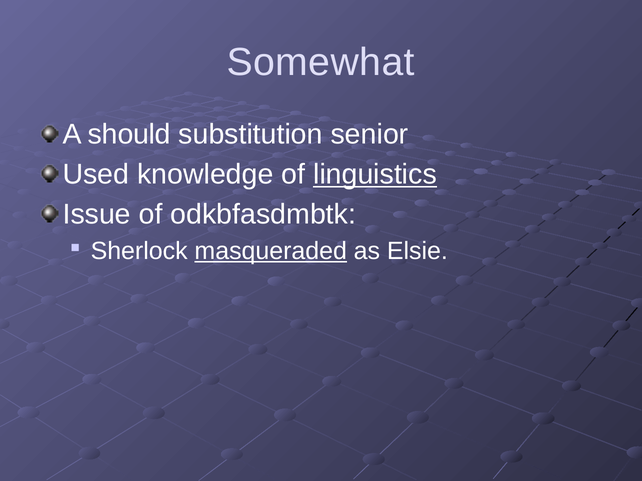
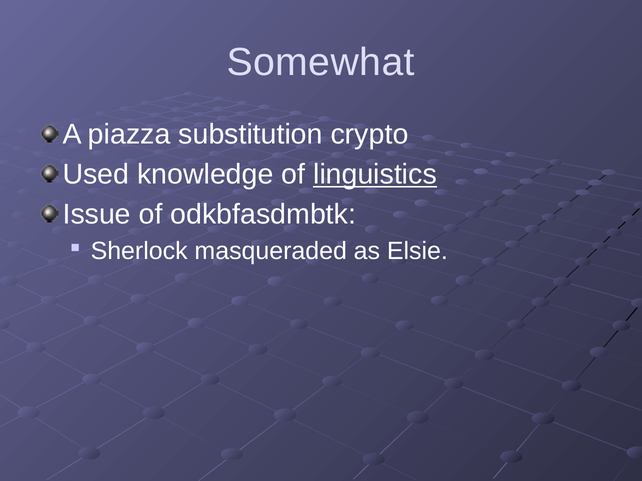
should: should -> piazza
senior: senior -> crypto
masqueraded underline: present -> none
